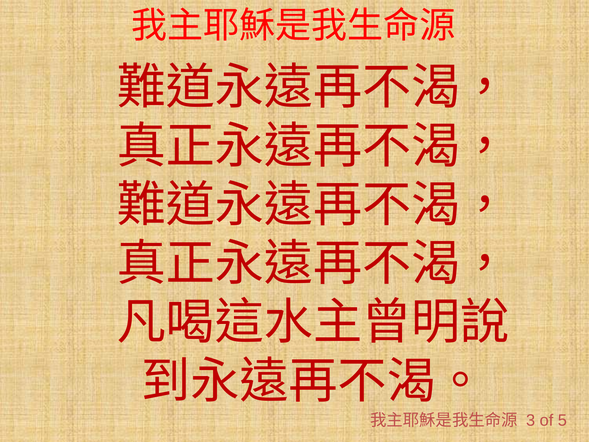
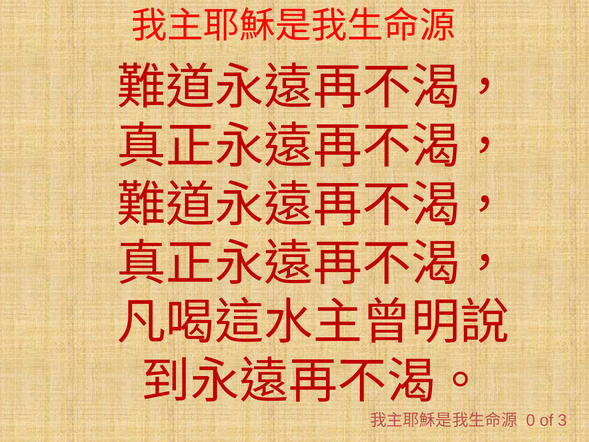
3: 3 -> 0
5: 5 -> 3
